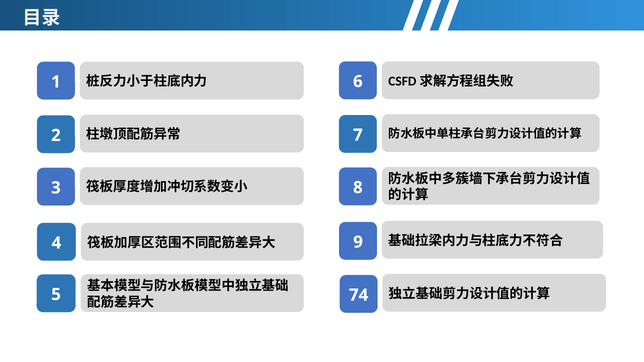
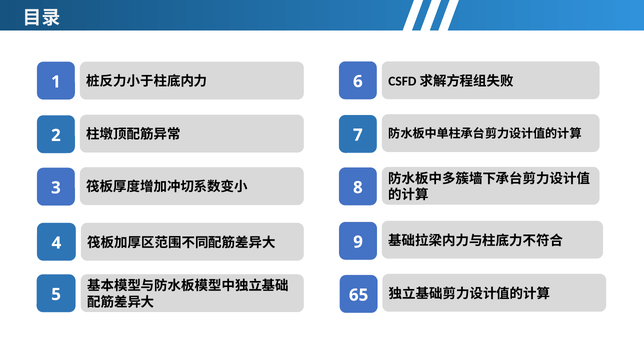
74: 74 -> 65
